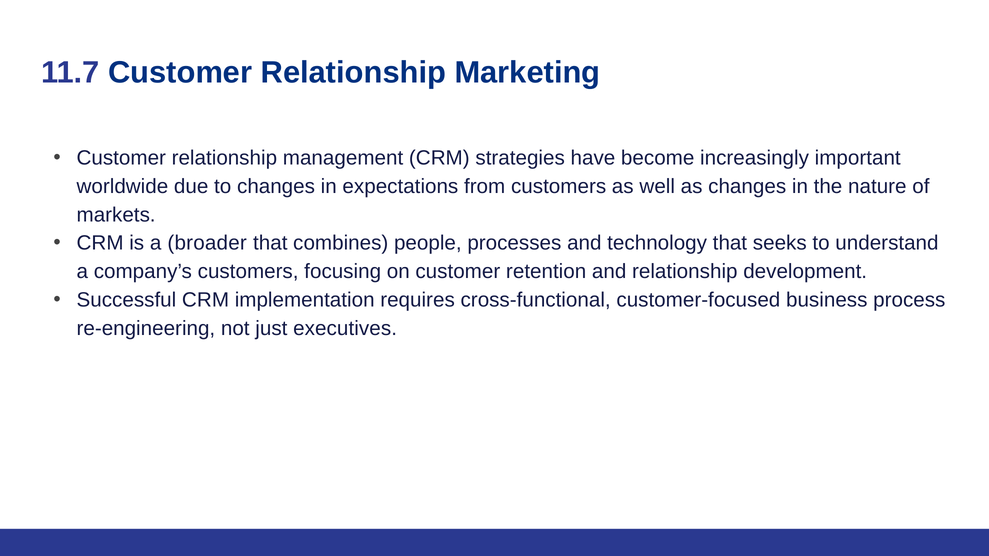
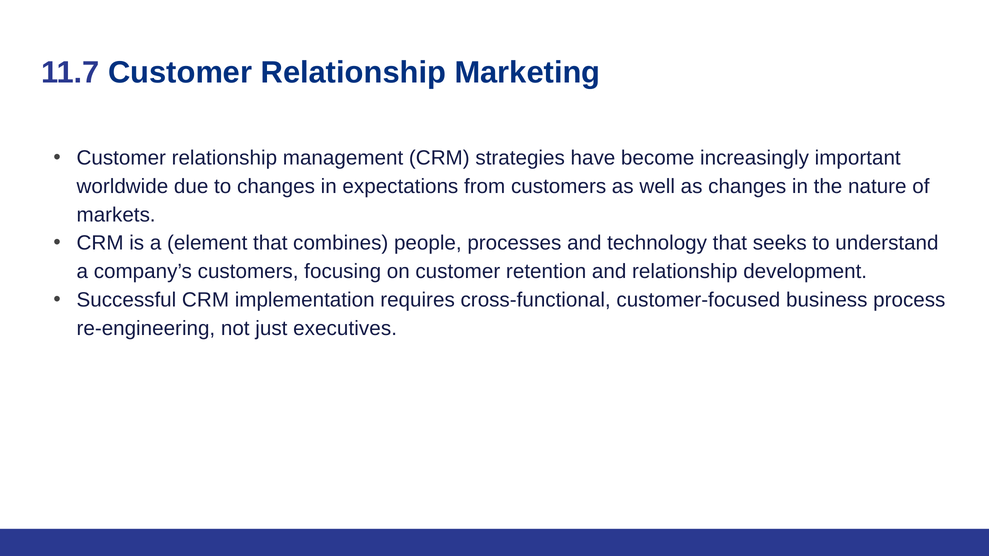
broader: broader -> element
